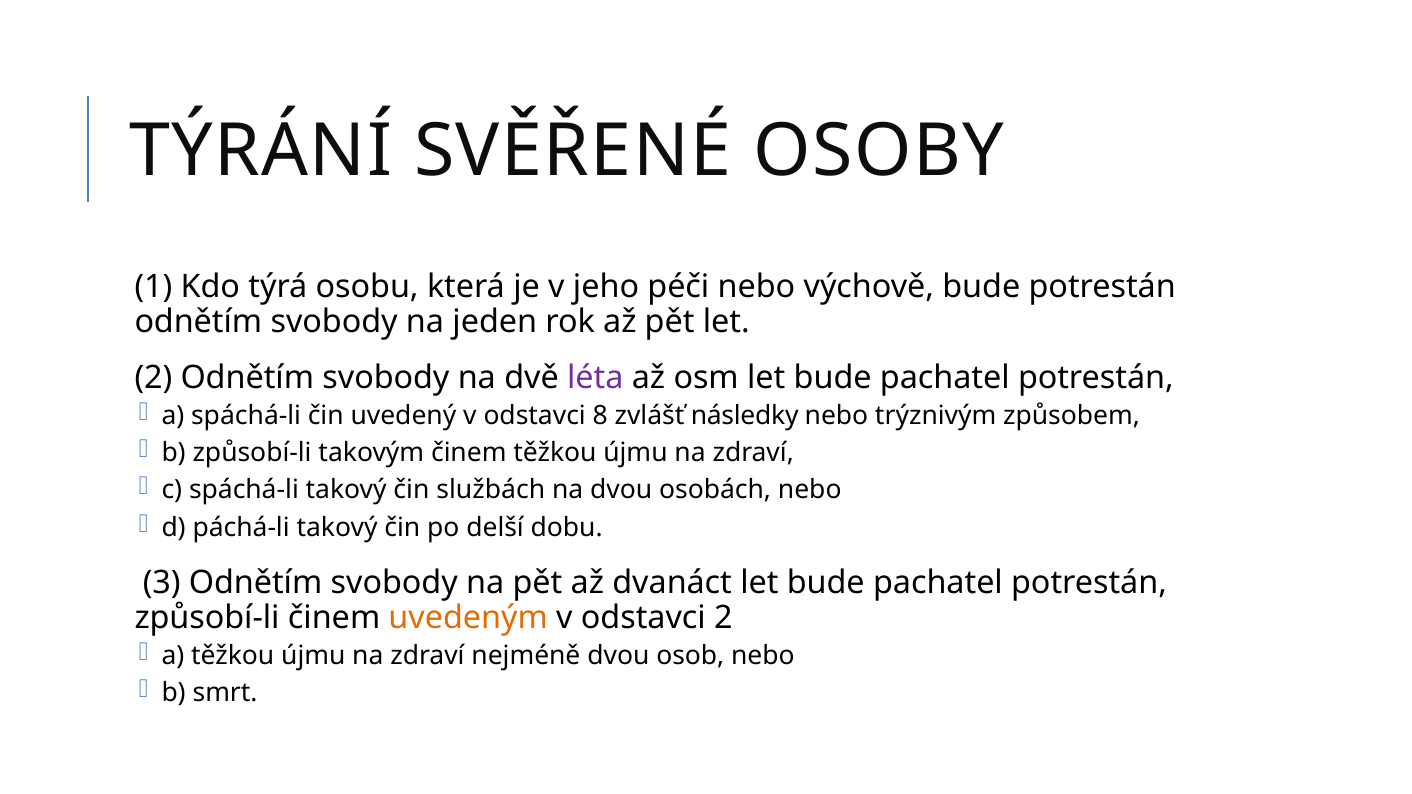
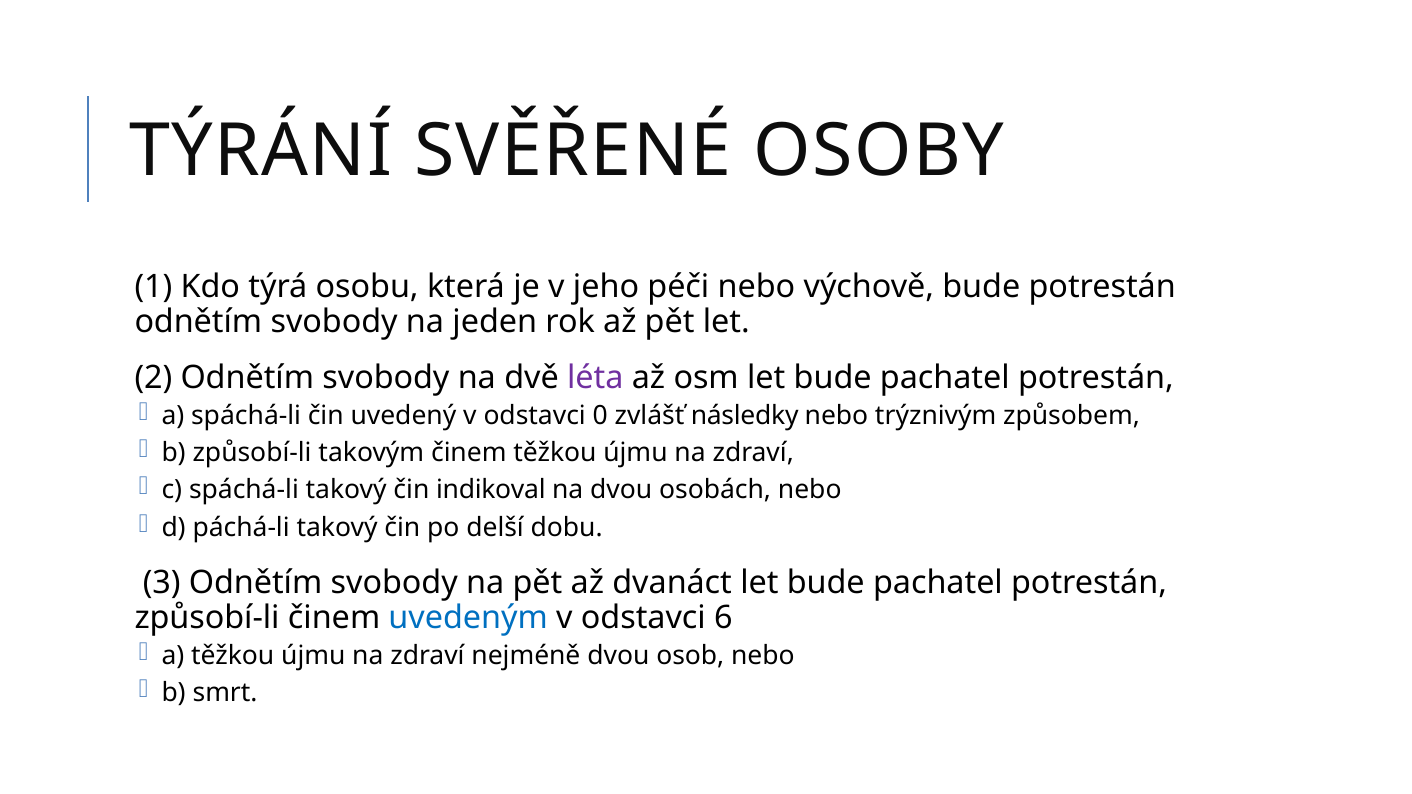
8: 8 -> 0
službách: službách -> indikoval
uvedeným colour: orange -> blue
odstavci 2: 2 -> 6
